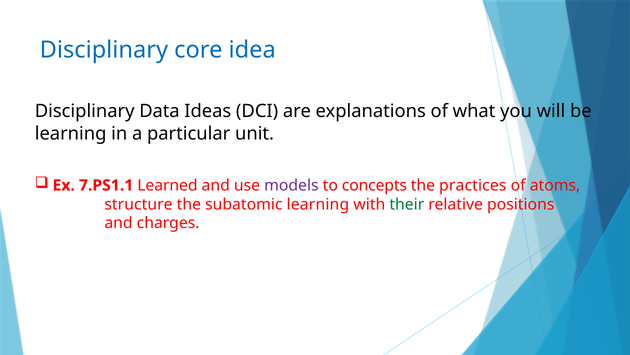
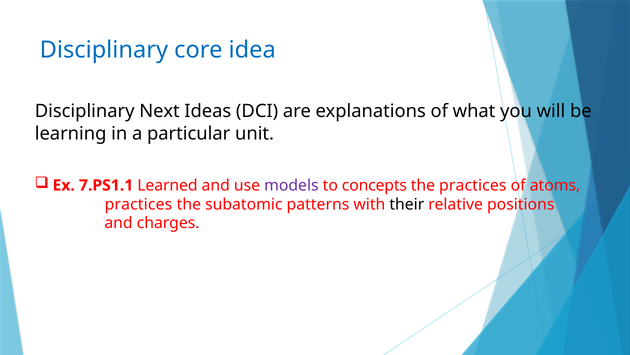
Data: Data -> Next
structure at (139, 204): structure -> practices
subatomic learning: learning -> patterns
their colour: green -> black
